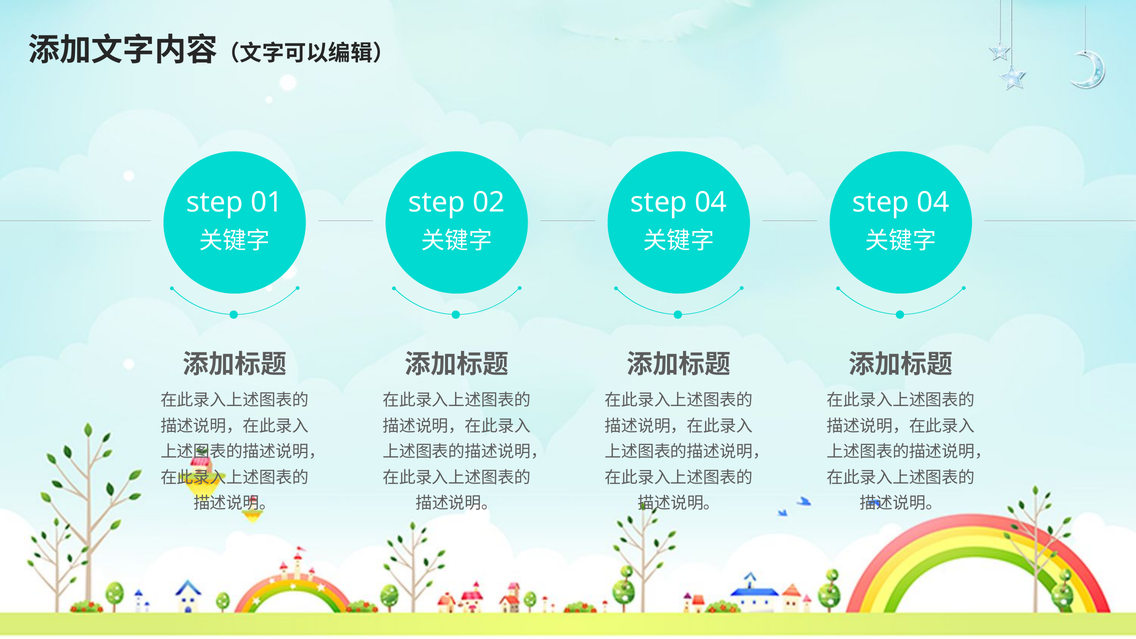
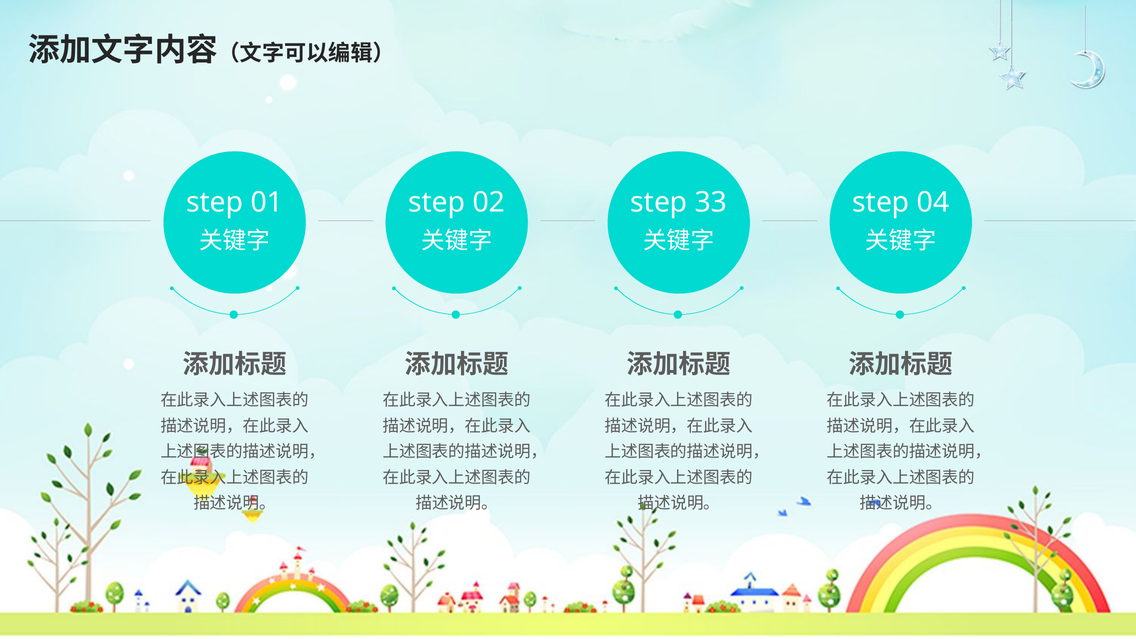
04 at (711, 203): 04 -> 33
